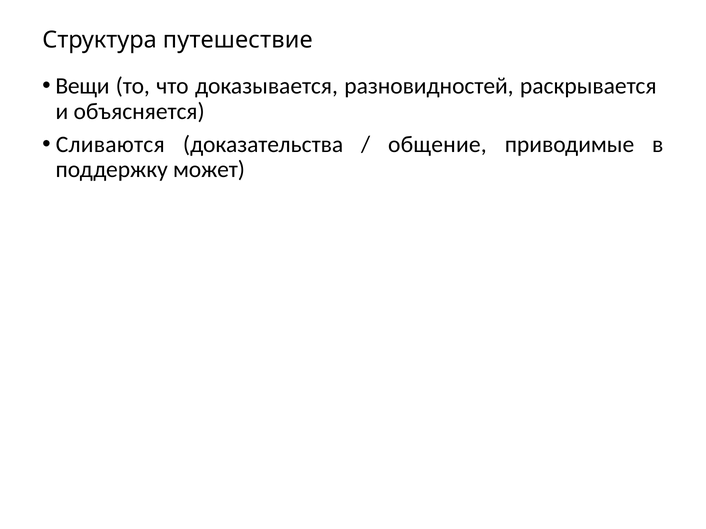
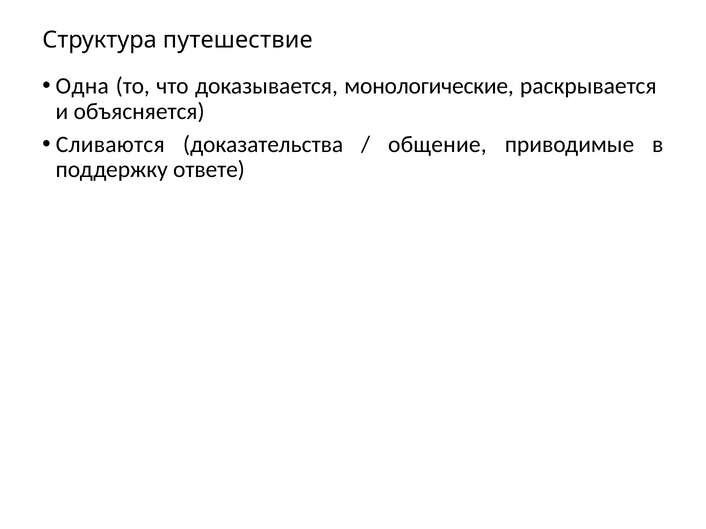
Вещи: Вещи -> Одна
разновидностей: разновидностей -> монологические
может: может -> ответе
